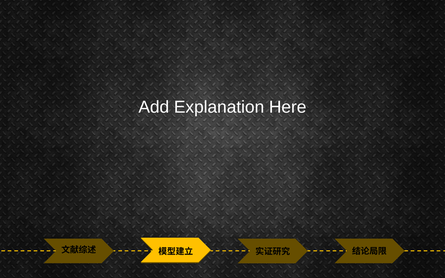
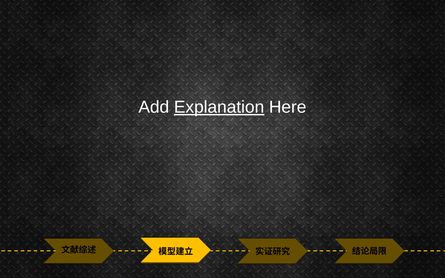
Explanation underline: none -> present
